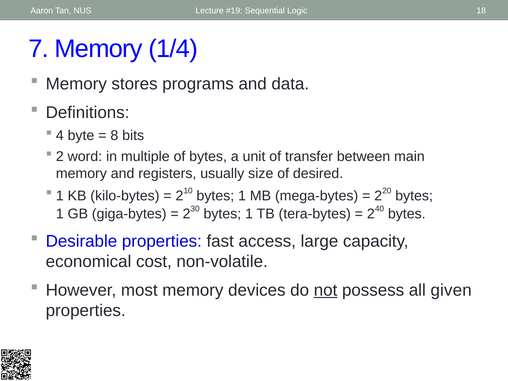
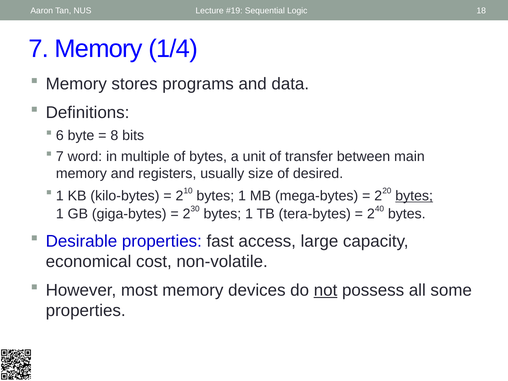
4: 4 -> 6
2 at (60, 157): 2 -> 7
bytes at (414, 196) underline: none -> present
given: given -> some
